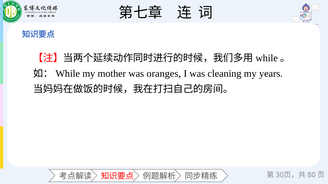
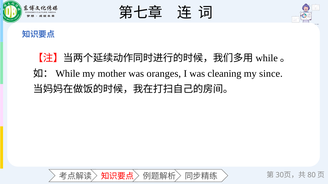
years: years -> since
